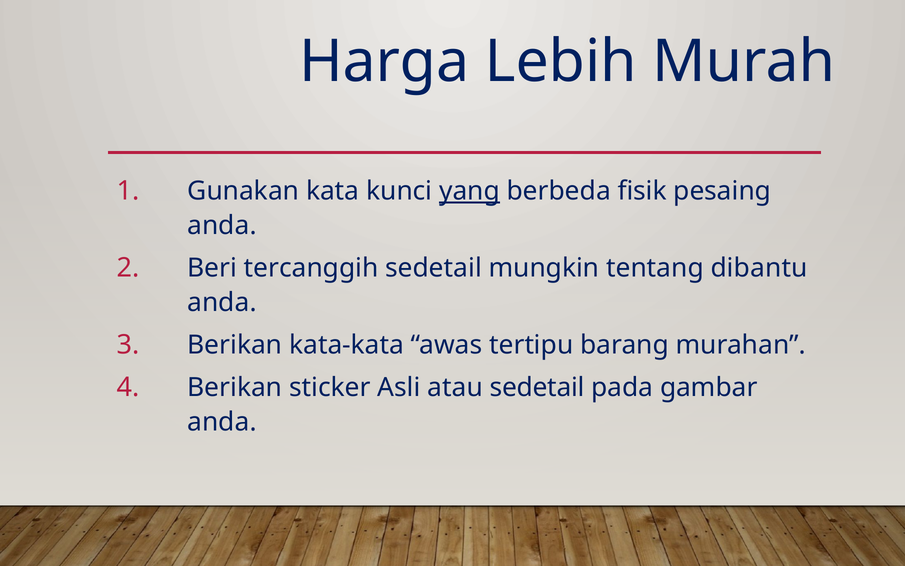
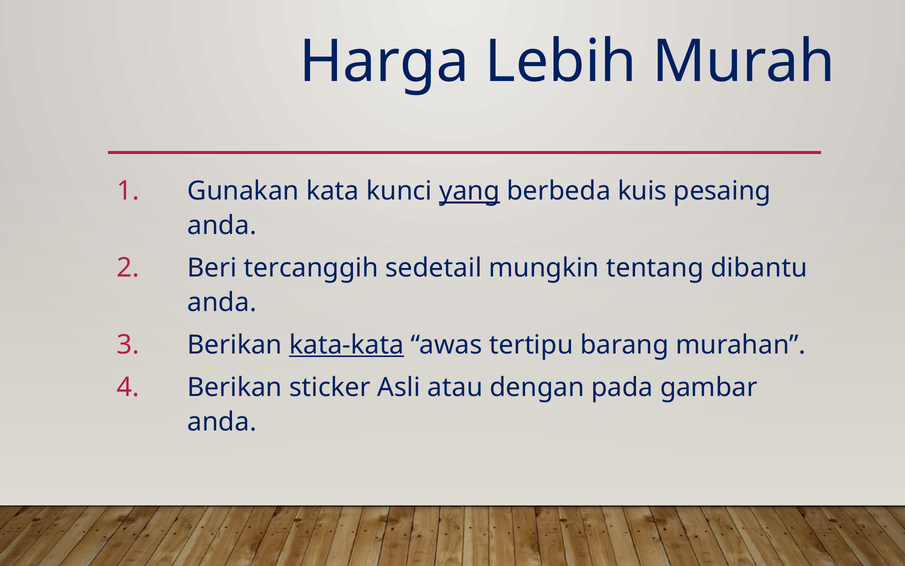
fisik: fisik -> kuis
kata-kata underline: none -> present
atau sedetail: sedetail -> dengan
